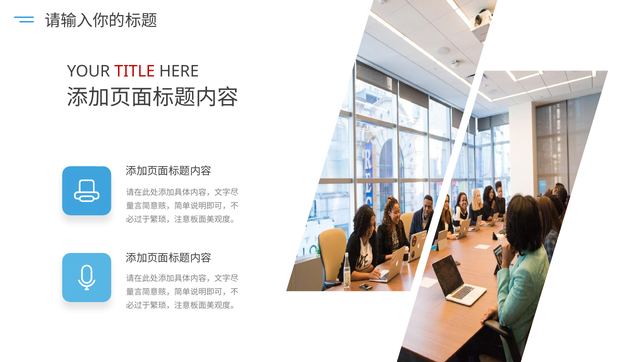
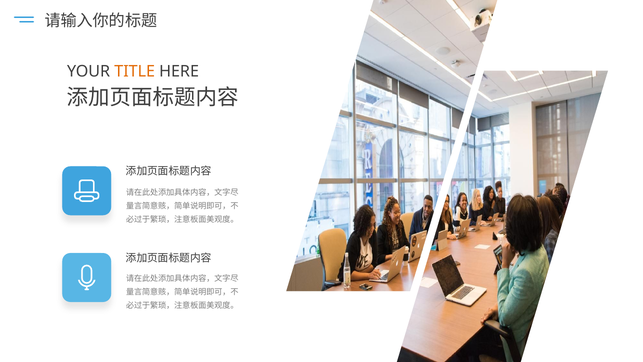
TITLE colour: red -> orange
